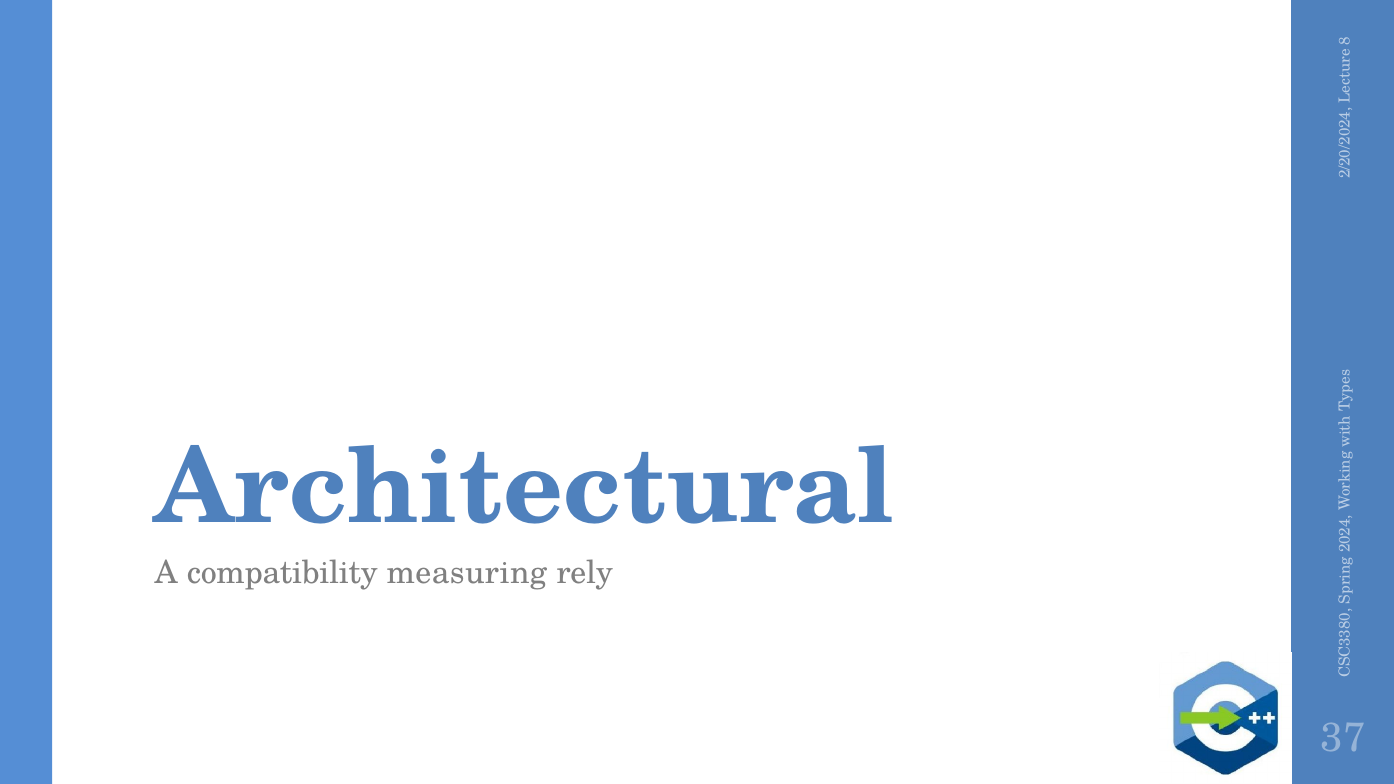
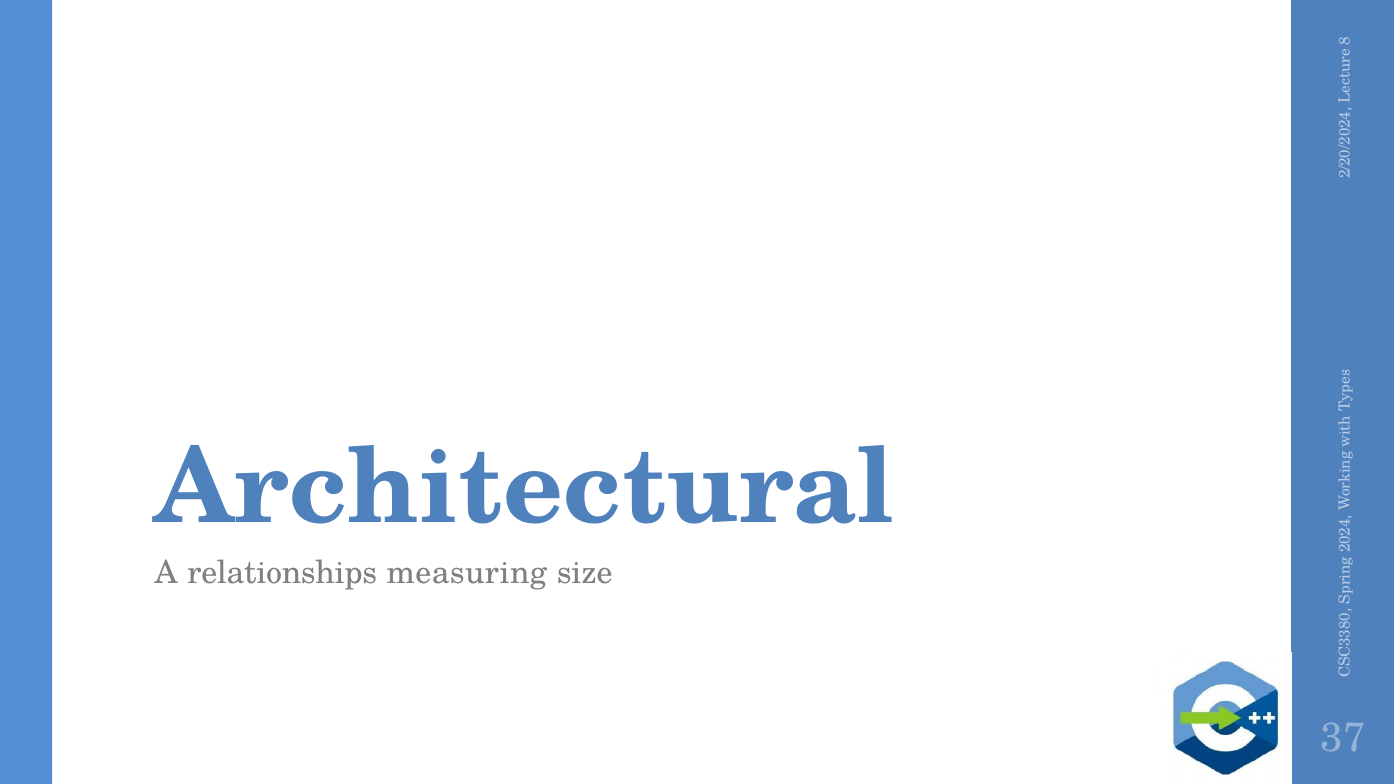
compatibility: compatibility -> relationships
rely: rely -> size
